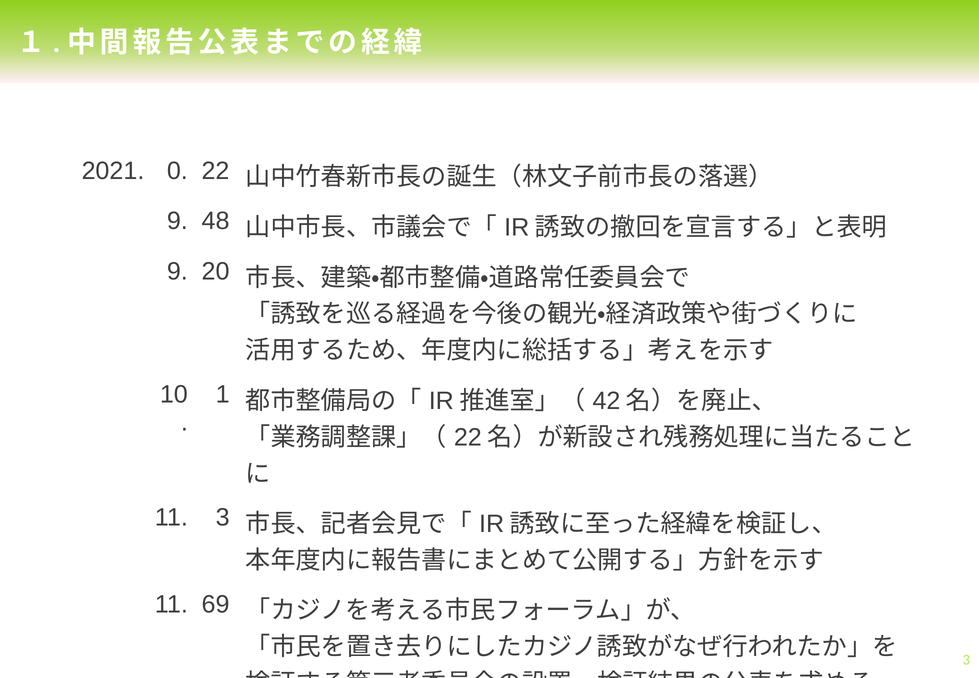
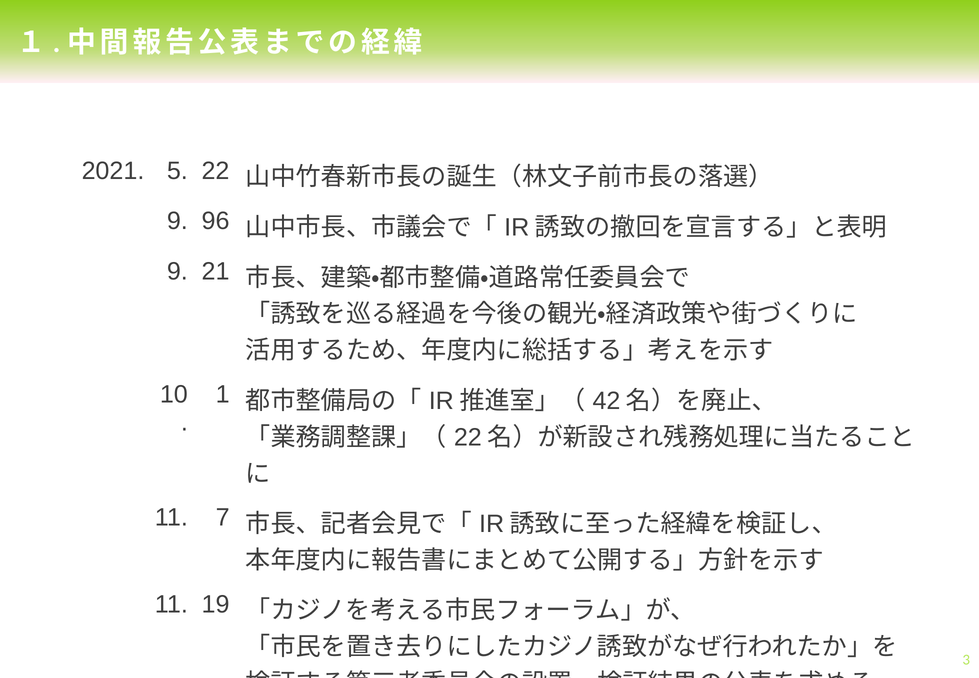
0: 0 -> 5
48: 48 -> 96
20: 20 -> 21
11 3: 3 -> 7
69: 69 -> 19
